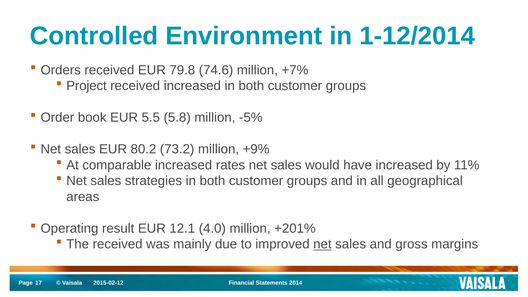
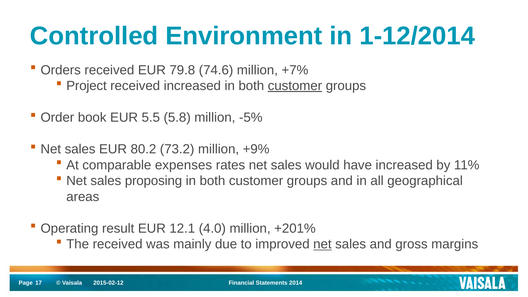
customer at (295, 86) underline: none -> present
comparable increased: increased -> expenses
strategies: strategies -> proposing
